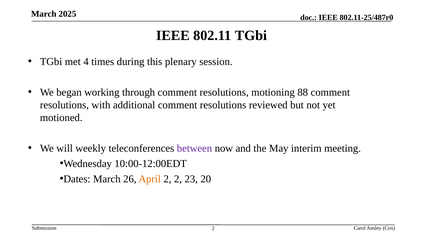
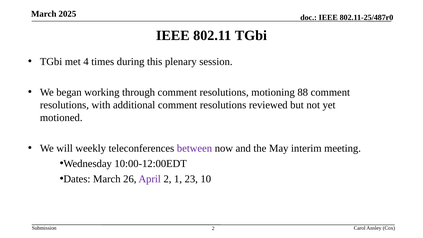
April colour: orange -> purple
2 2: 2 -> 1
20: 20 -> 10
